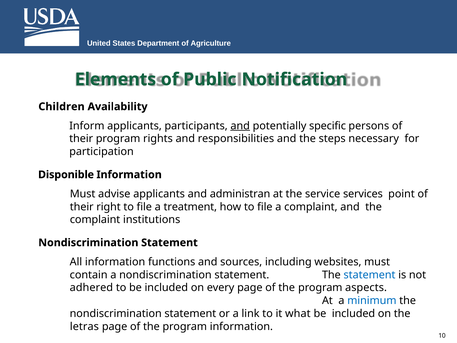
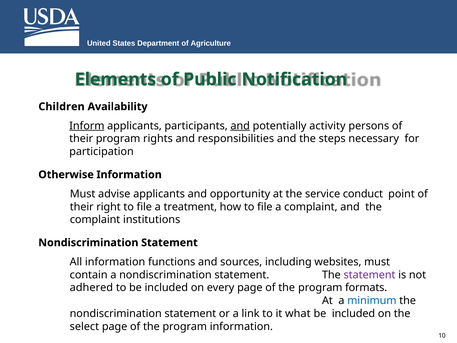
Inform underline: none -> present
specific: specific -> activity
Disponible: Disponible -> Otherwise
administran: administran -> opportunity
services: services -> conduct
statement at (370, 275) colour: blue -> purple
aspects: aspects -> formats
letras: letras -> select
